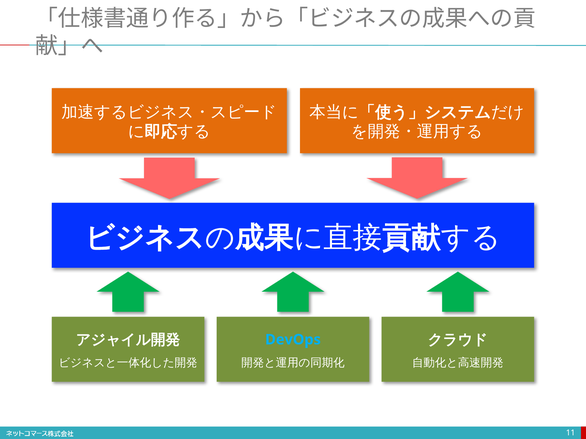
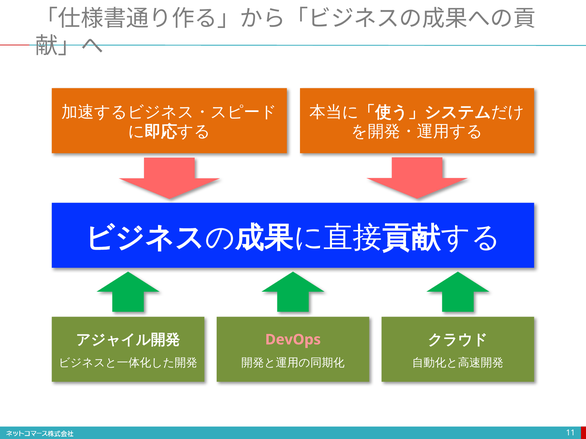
DevOps colour: light blue -> pink
